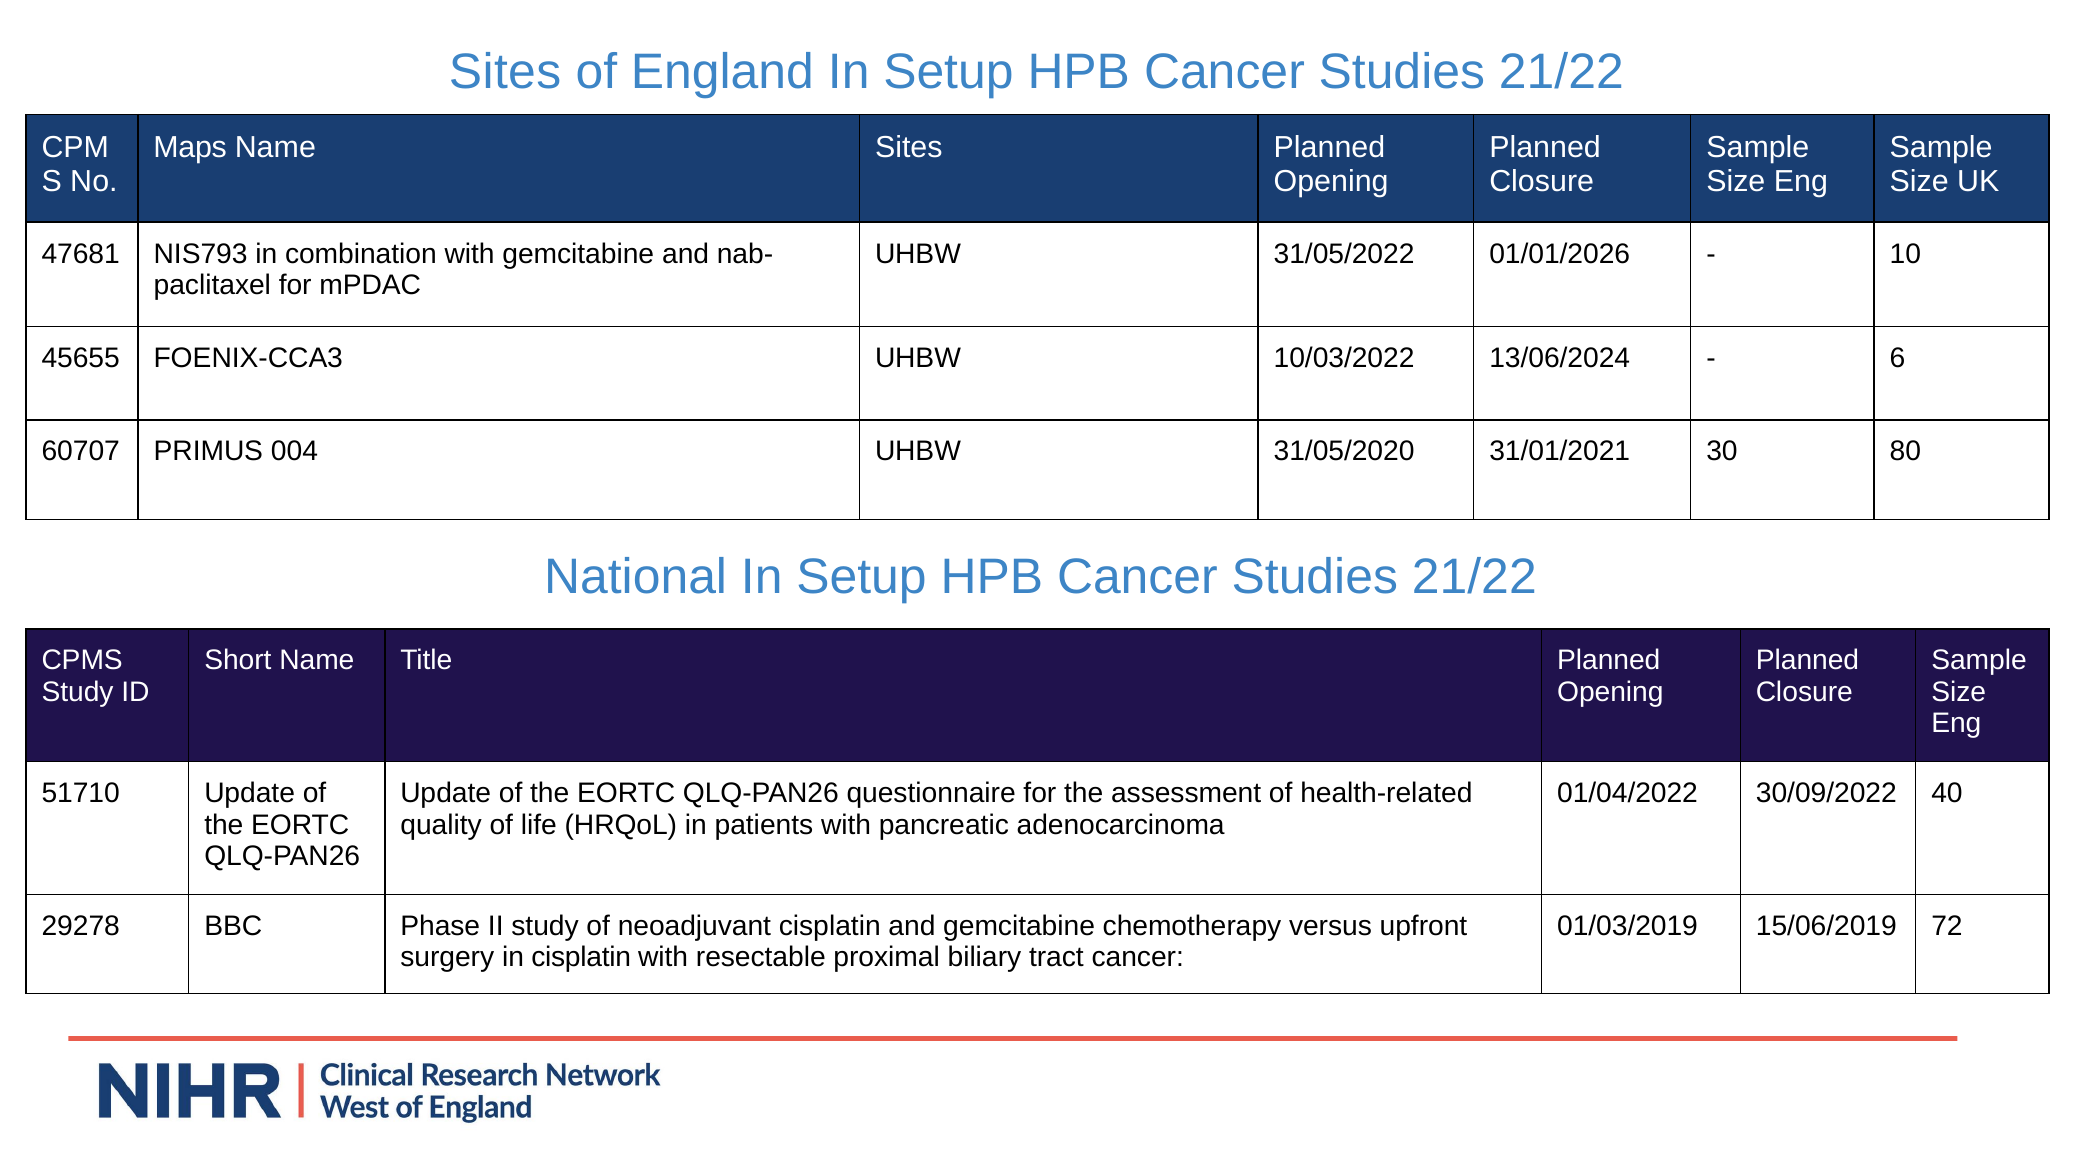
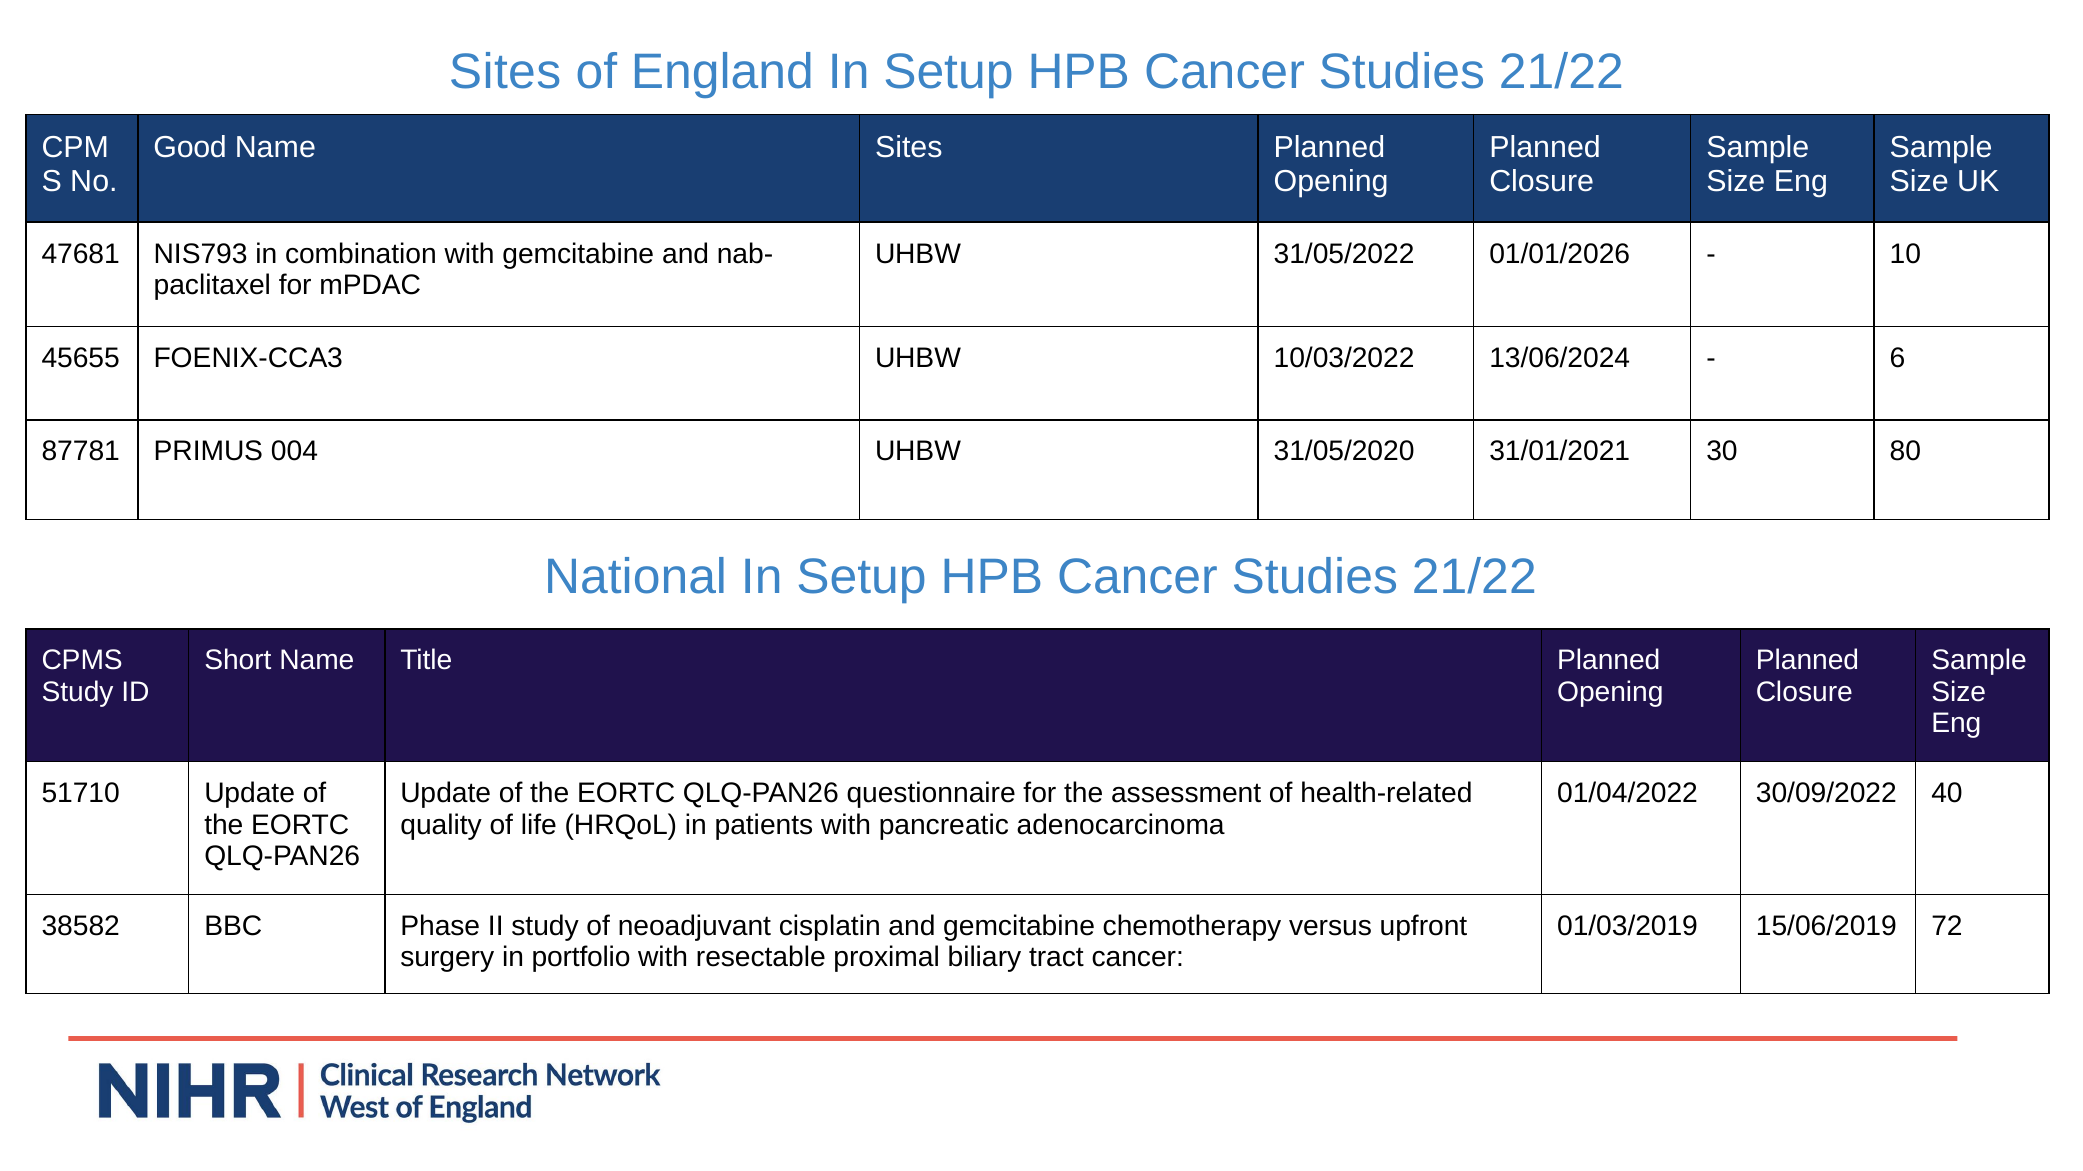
Maps: Maps -> Good
60707: 60707 -> 87781
29278: 29278 -> 38582
in cisplatin: cisplatin -> portfolio
